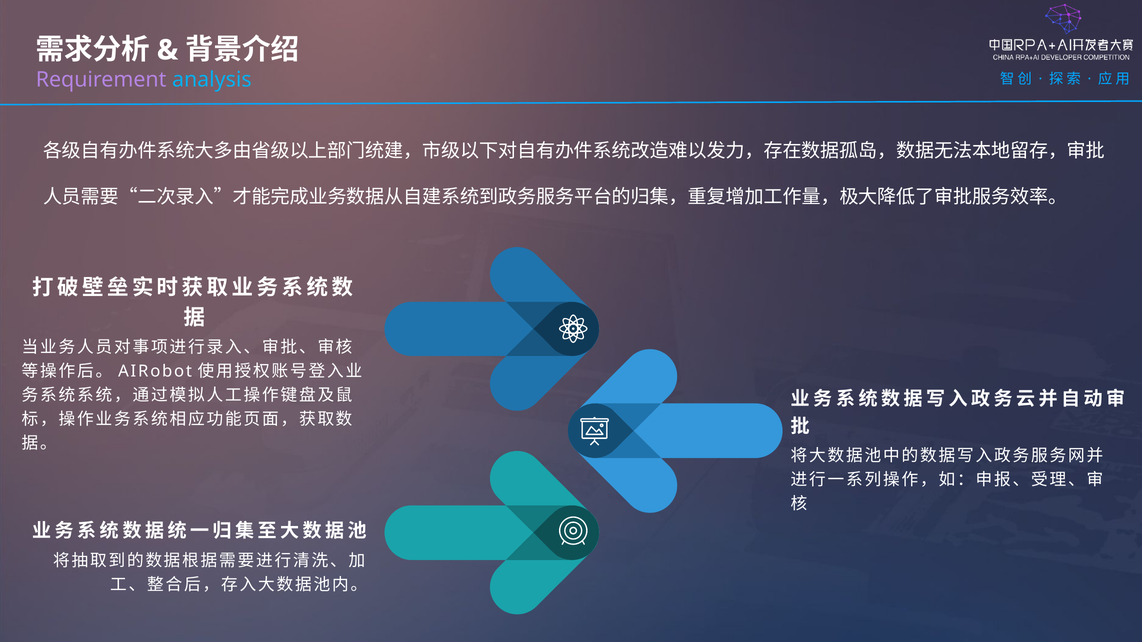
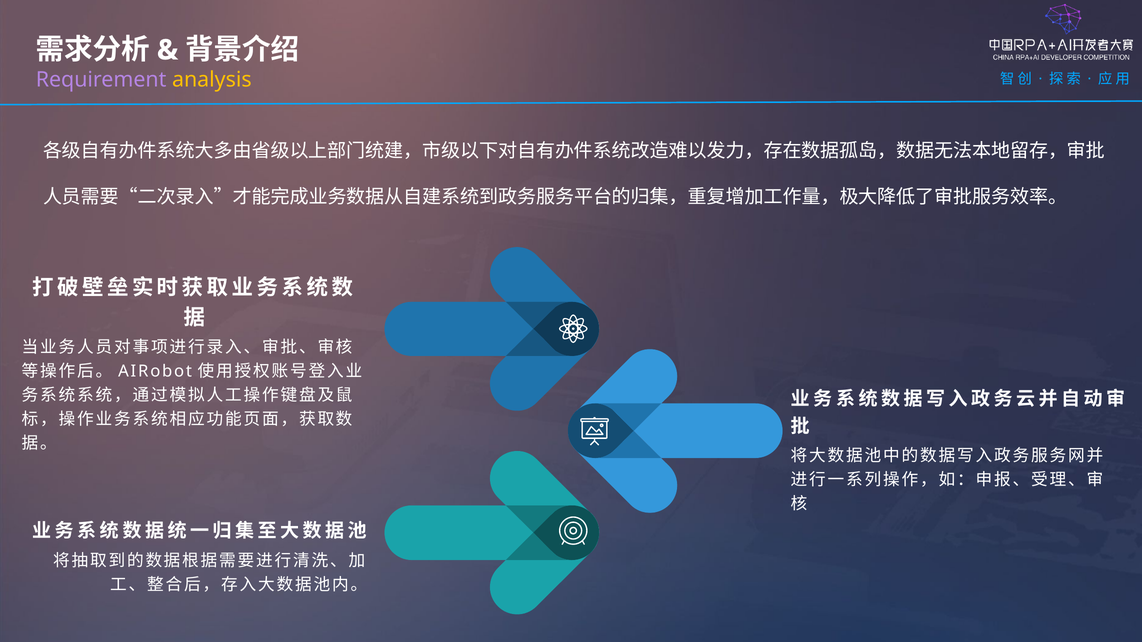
analysis colour: light blue -> yellow
